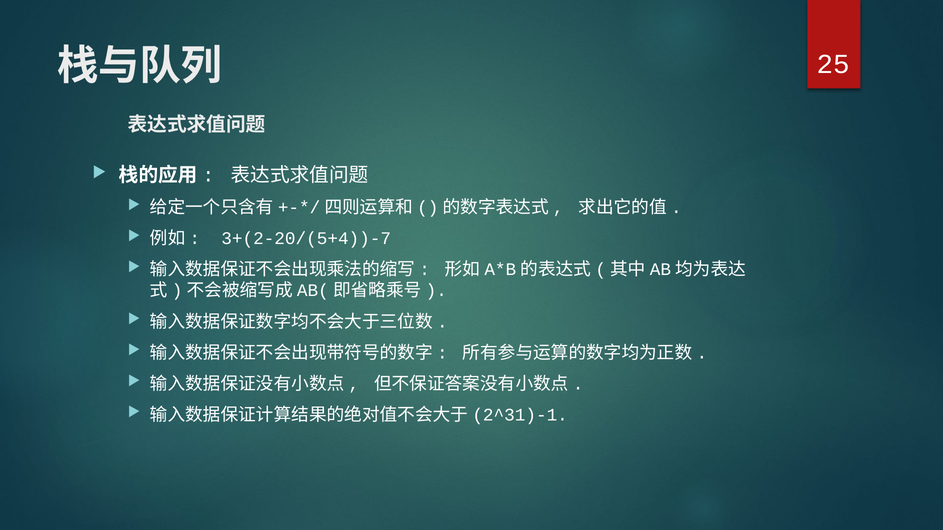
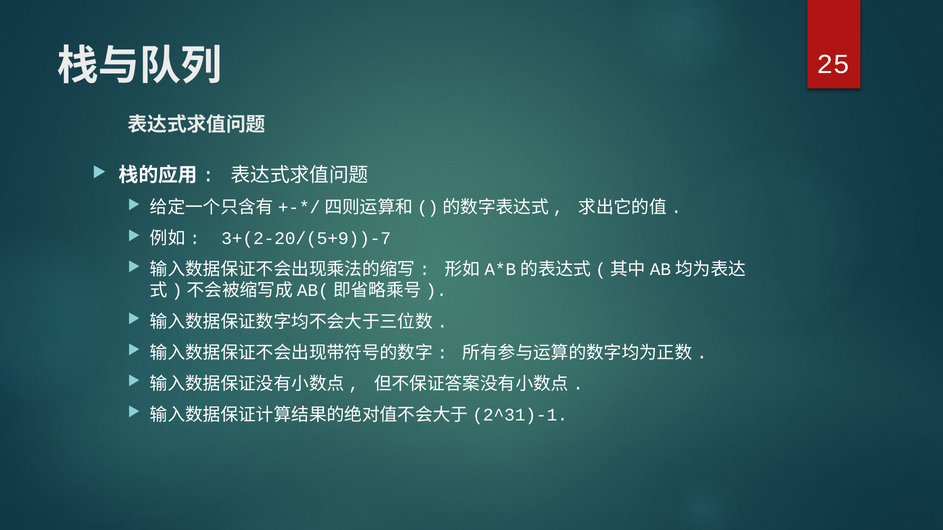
3+(2-20/(5+4))-7: 3+(2-20/(5+4))-7 -> 3+(2-20/(5+9))-7
